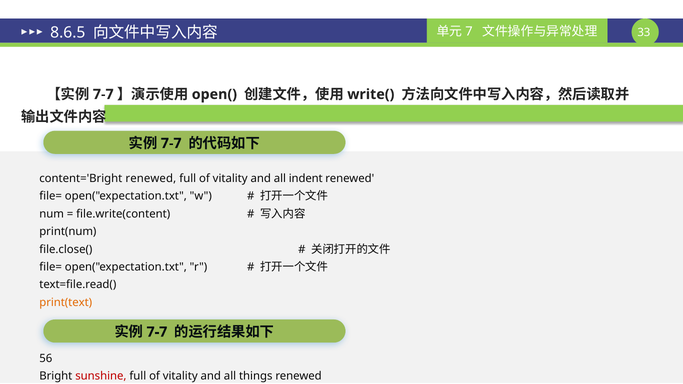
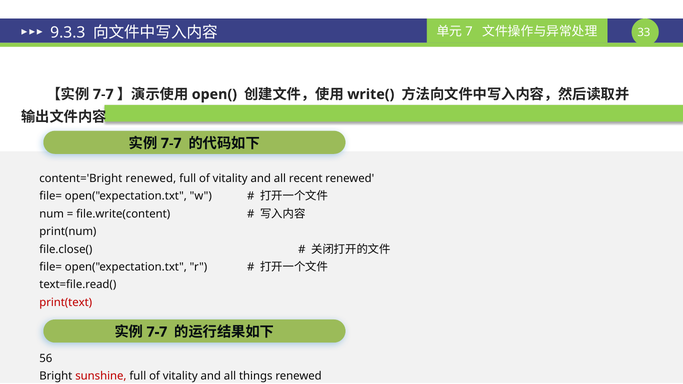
8.6.5: 8.6.5 -> 9.3.3
indent: indent -> recent
print(text colour: orange -> red
